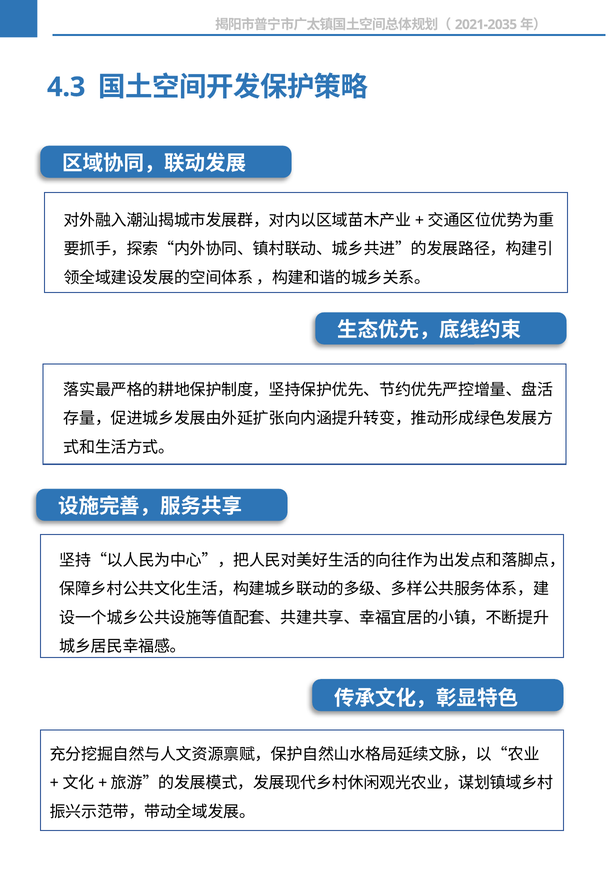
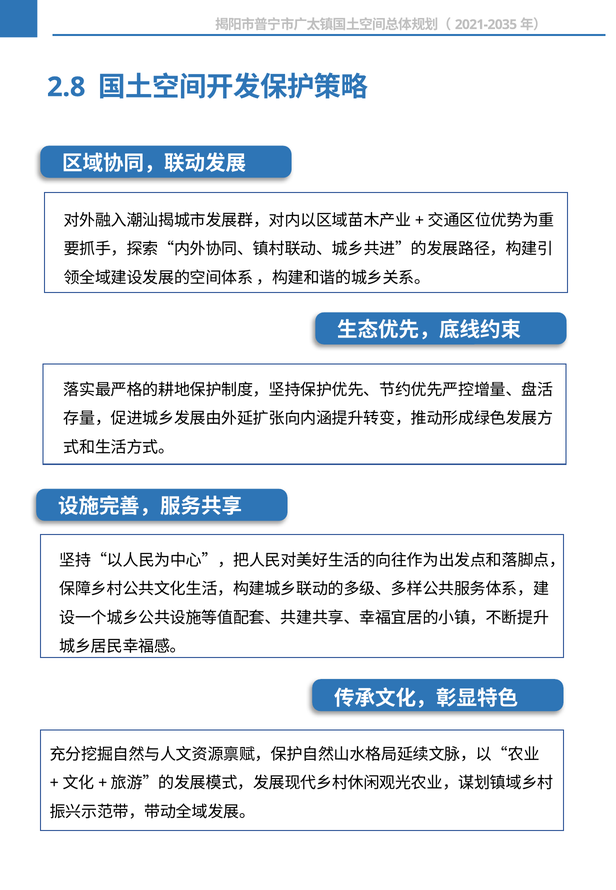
4.3: 4.3 -> 2.8
